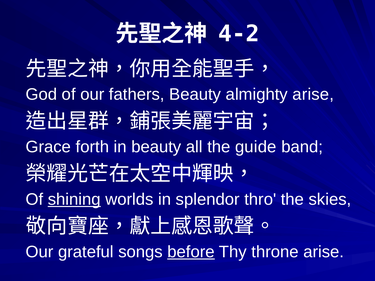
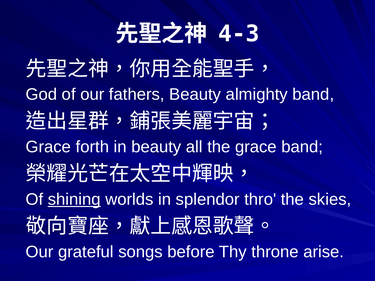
4-2: 4-2 -> 4-3
almighty arise: arise -> band
the guide: guide -> grace
before underline: present -> none
